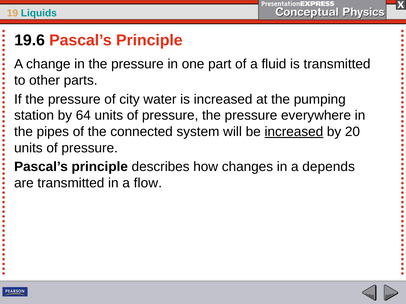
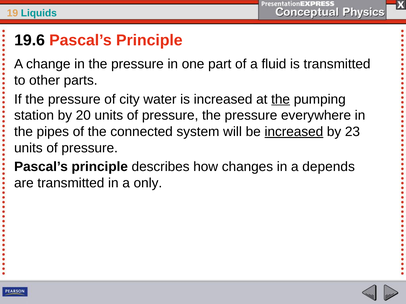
the at (281, 99) underline: none -> present
64: 64 -> 20
20: 20 -> 23
flow: flow -> only
